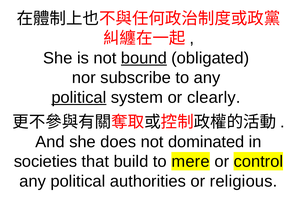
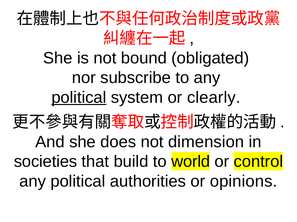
bound underline: present -> none
dominated: dominated -> dimension
mere: mere -> world
religious: religious -> opinions
